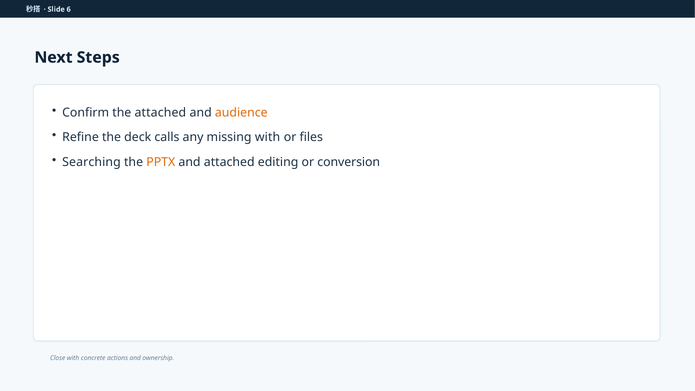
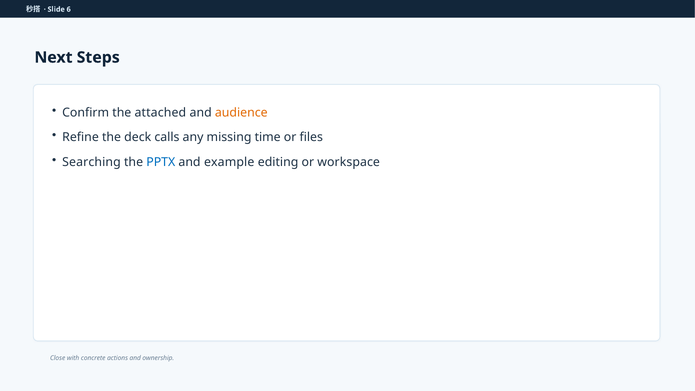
missing with: with -> time
PPTX colour: orange -> blue
and attached: attached -> example
conversion: conversion -> workspace
